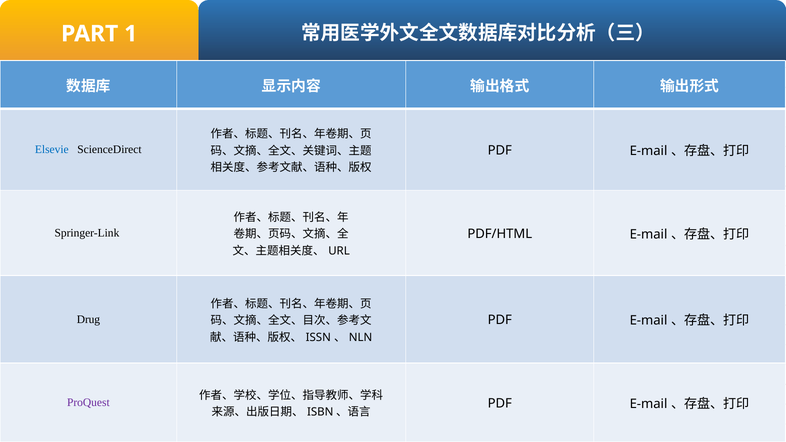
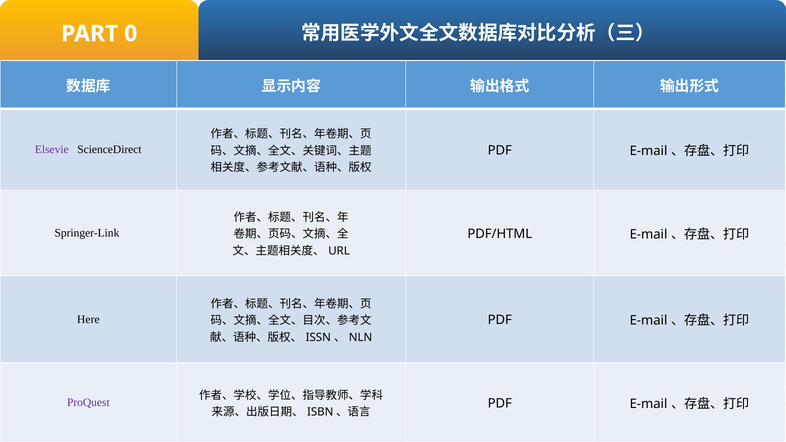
1: 1 -> 0
Elsevie colour: blue -> purple
Drug: Drug -> Here
